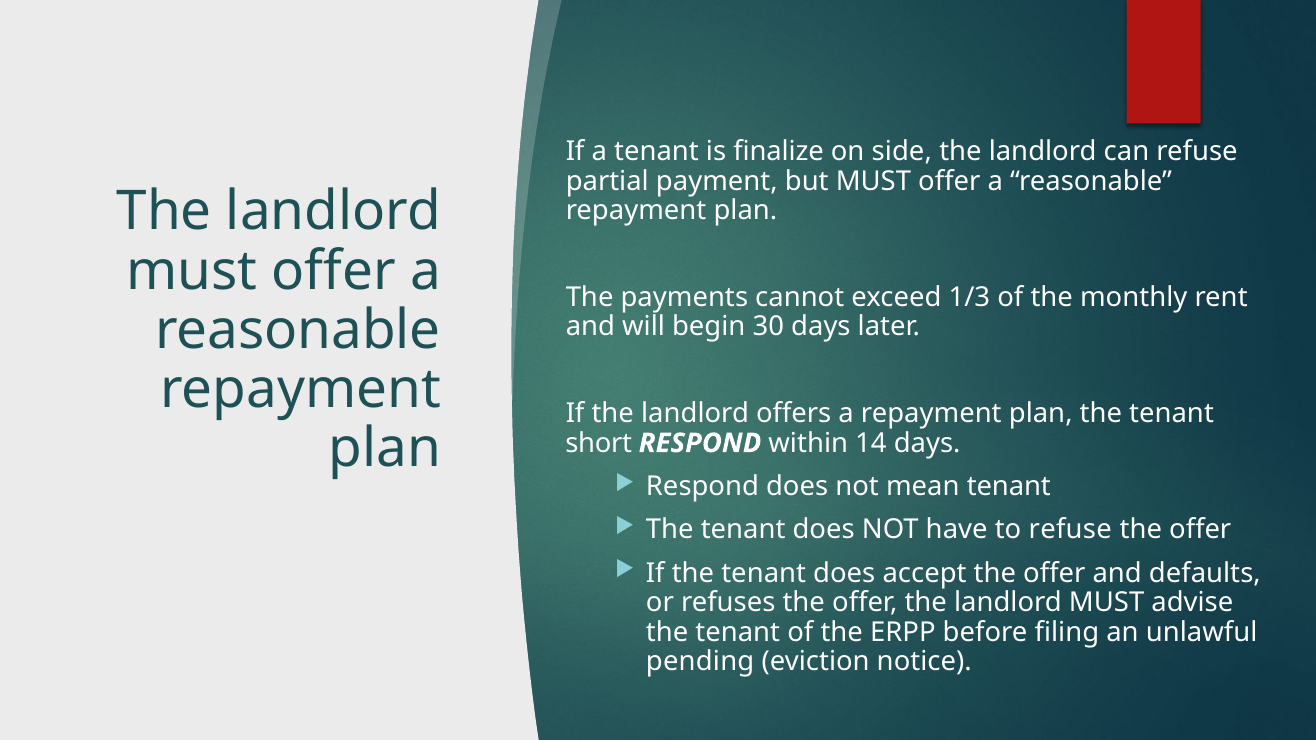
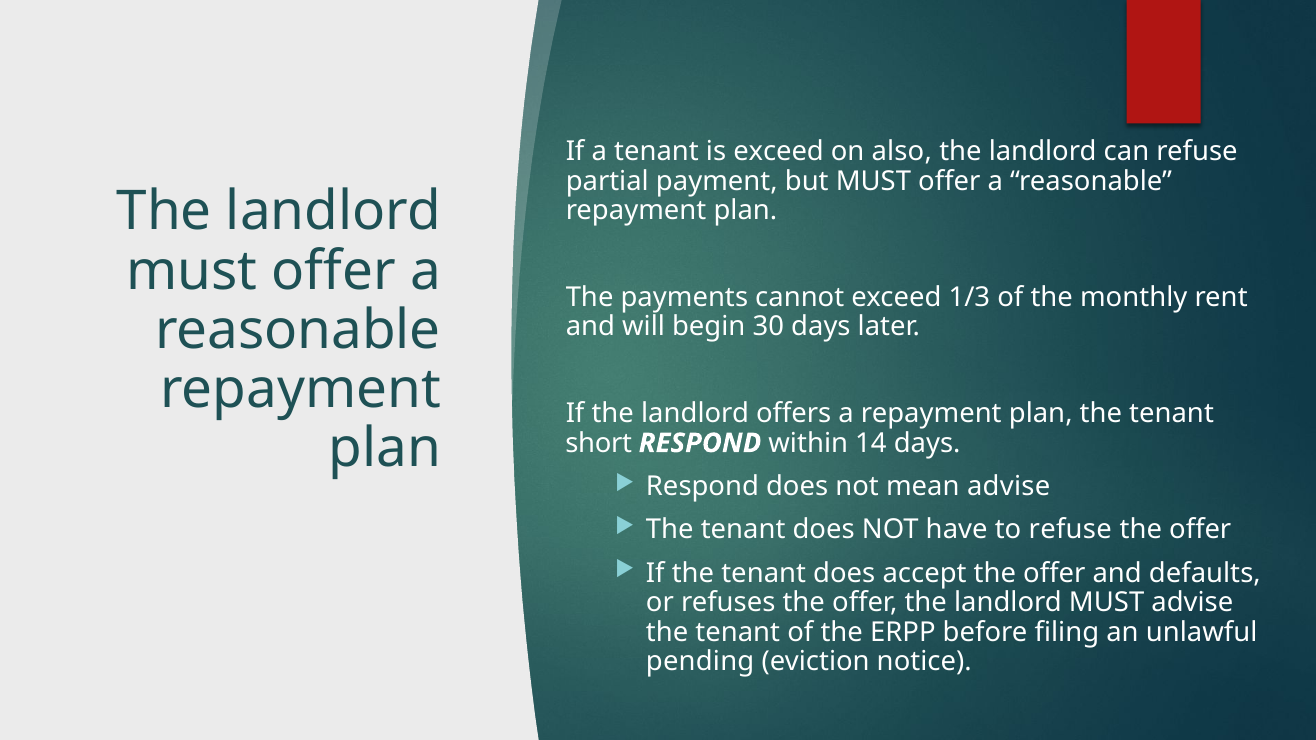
is finalize: finalize -> exceed
side: side -> also
mean tenant: tenant -> advise
